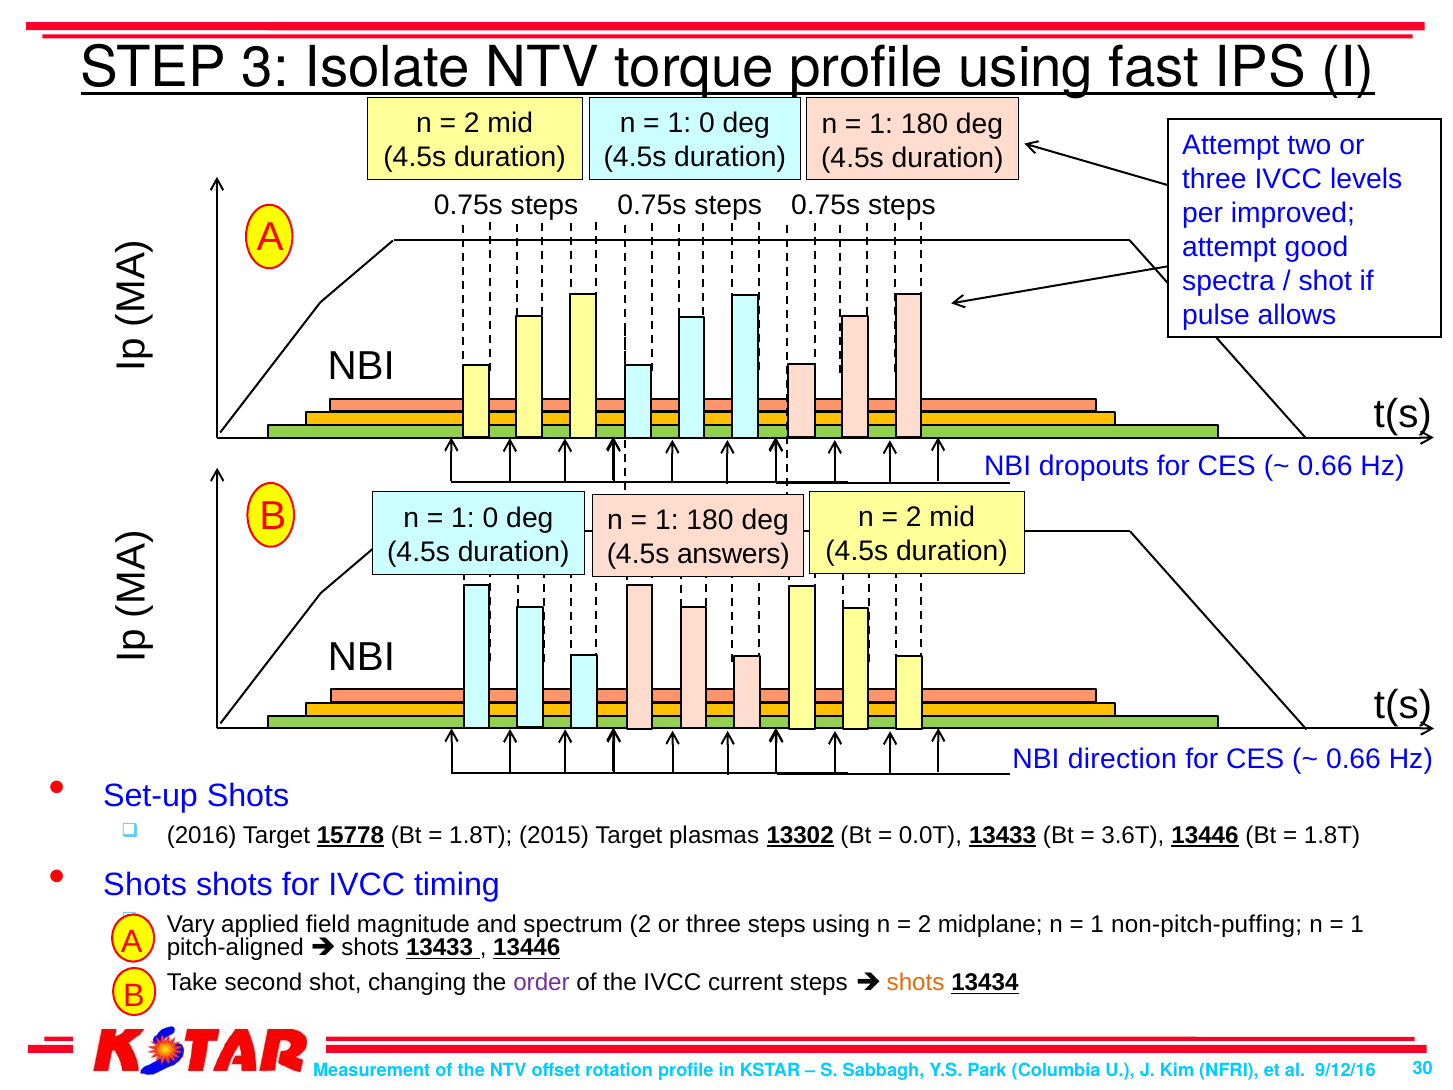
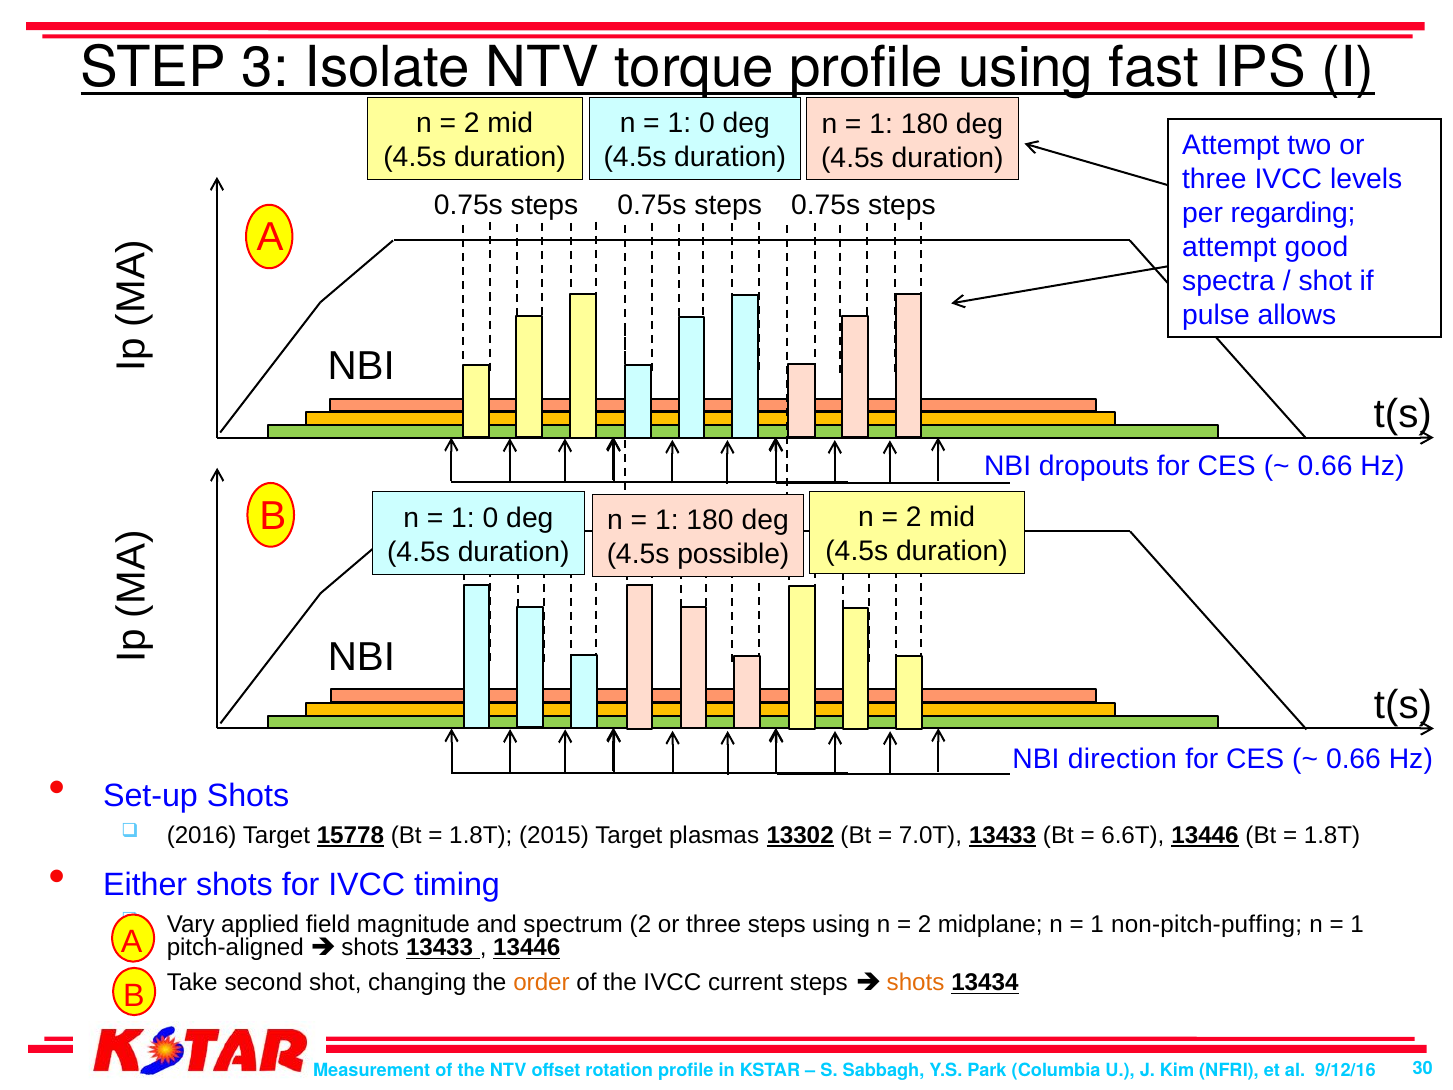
improved: improved -> regarding
answers: answers -> possible
0.0T: 0.0T -> 7.0T
3.6T: 3.6T -> 6.6T
Shots at (145, 884): Shots -> Either
order colour: purple -> orange
